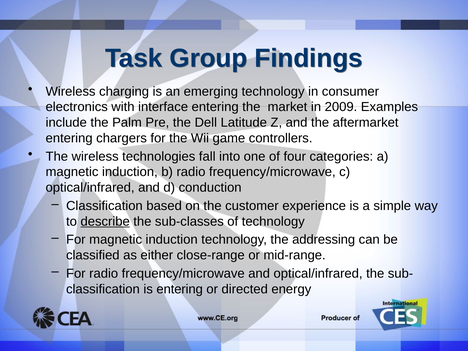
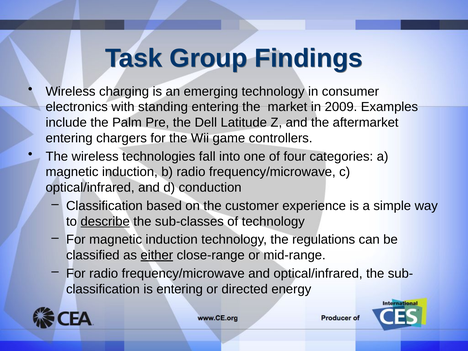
interface: interface -> standing
addressing: addressing -> regulations
either underline: none -> present
